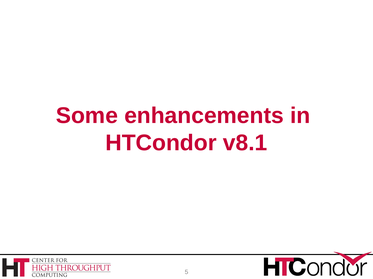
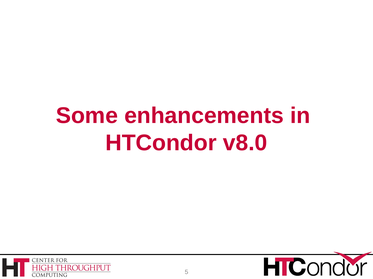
v8.1: v8.1 -> v8.0
